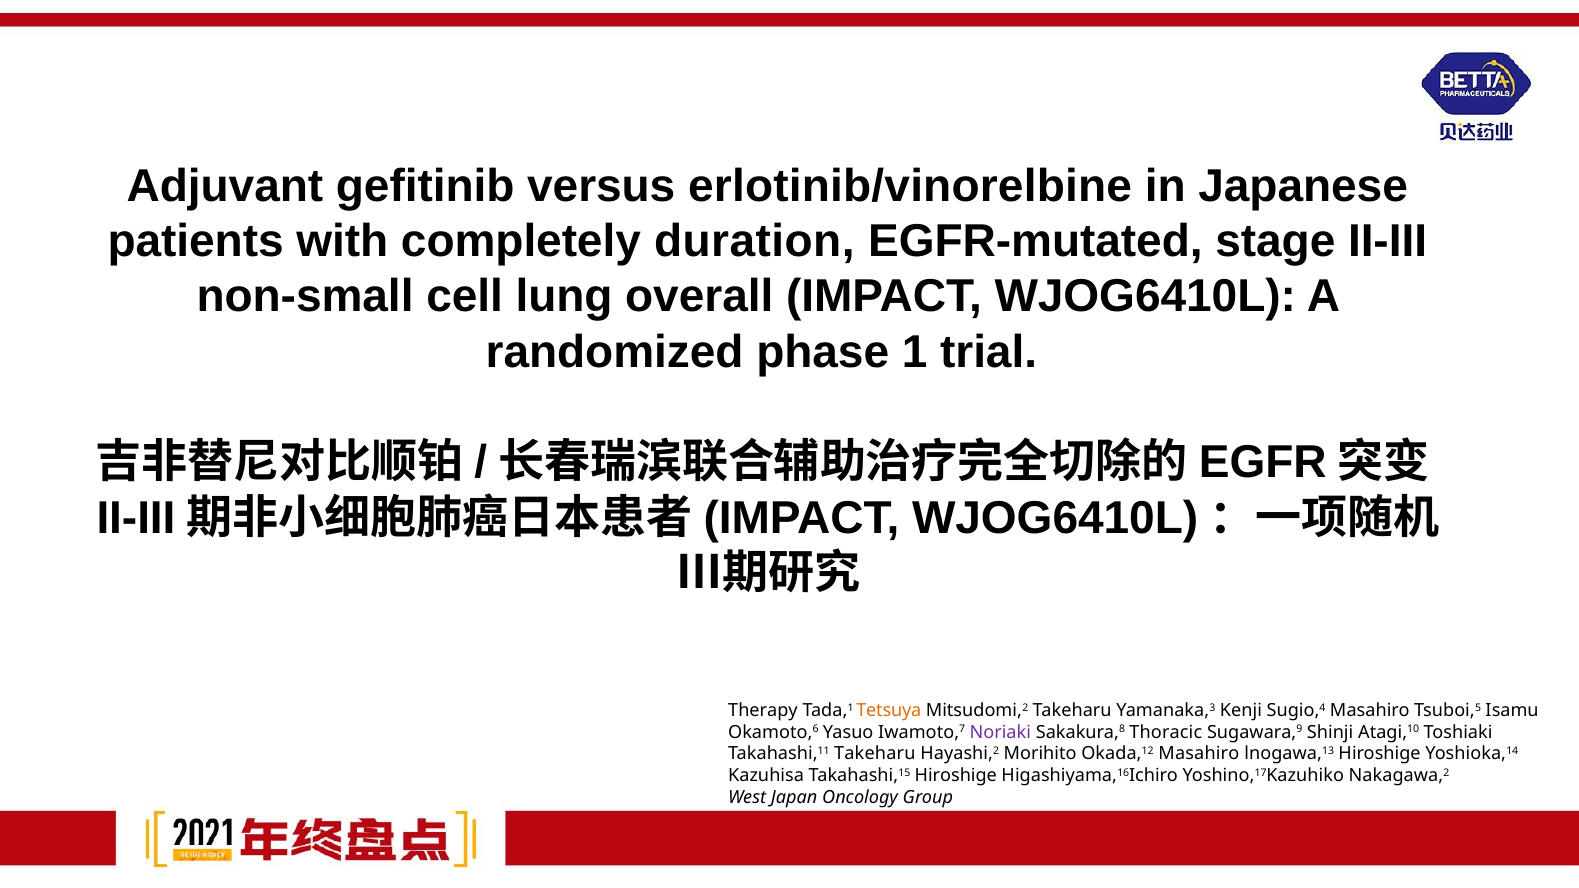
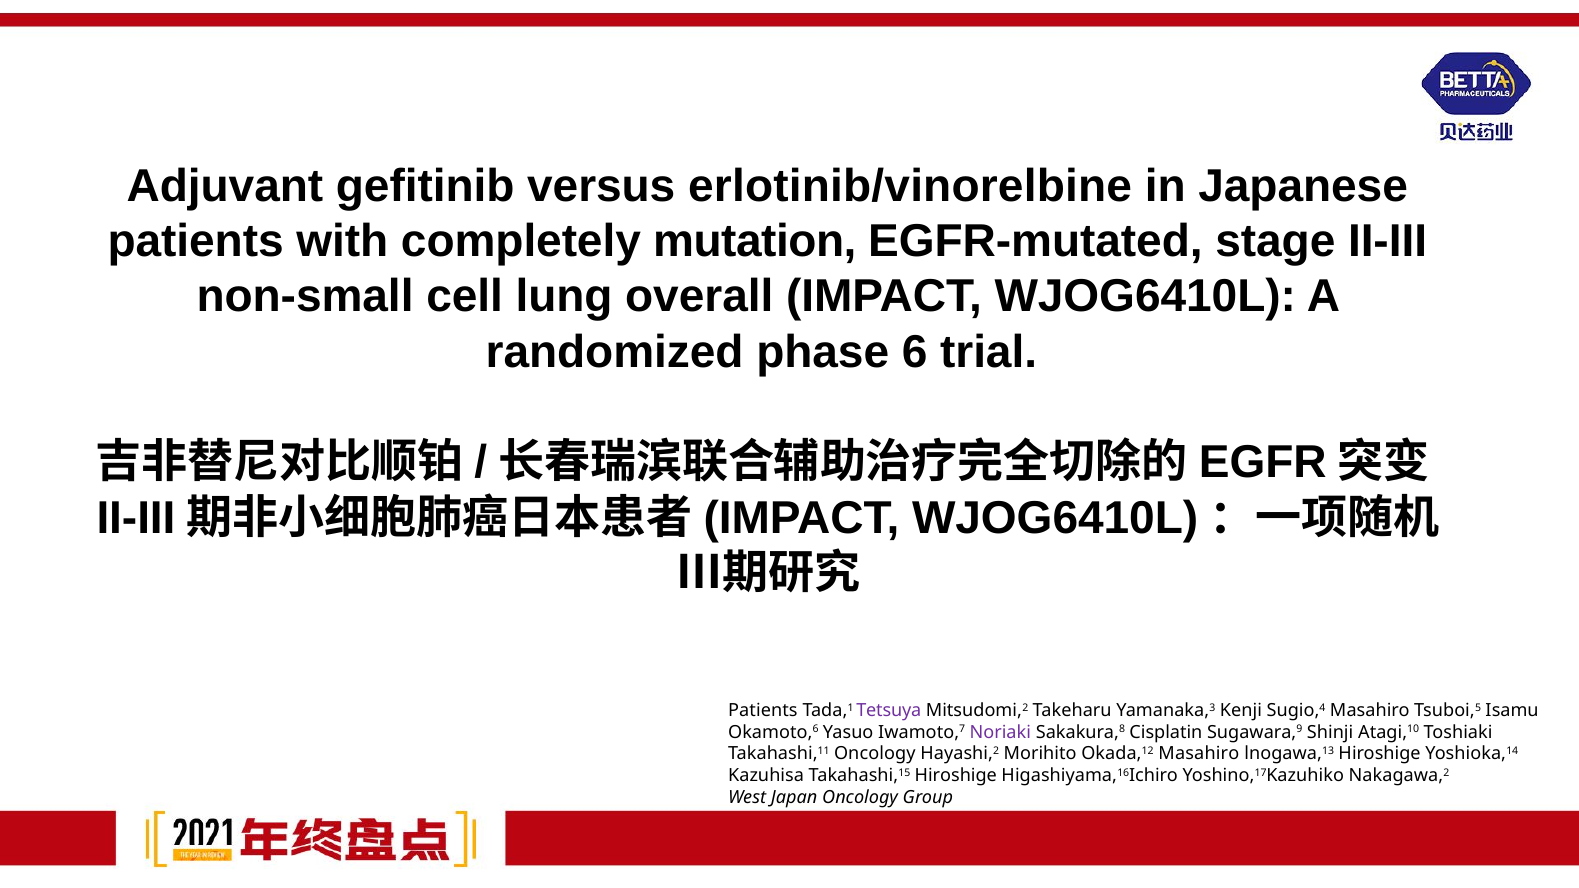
duration: duration -> mutation
1: 1 -> 6
Therapy at (763, 711): Therapy -> Patients
Tetsuya colour: orange -> purple
Thoracic: Thoracic -> Cisplatin
Takahashi,11 Takeharu: Takeharu -> Oncology
